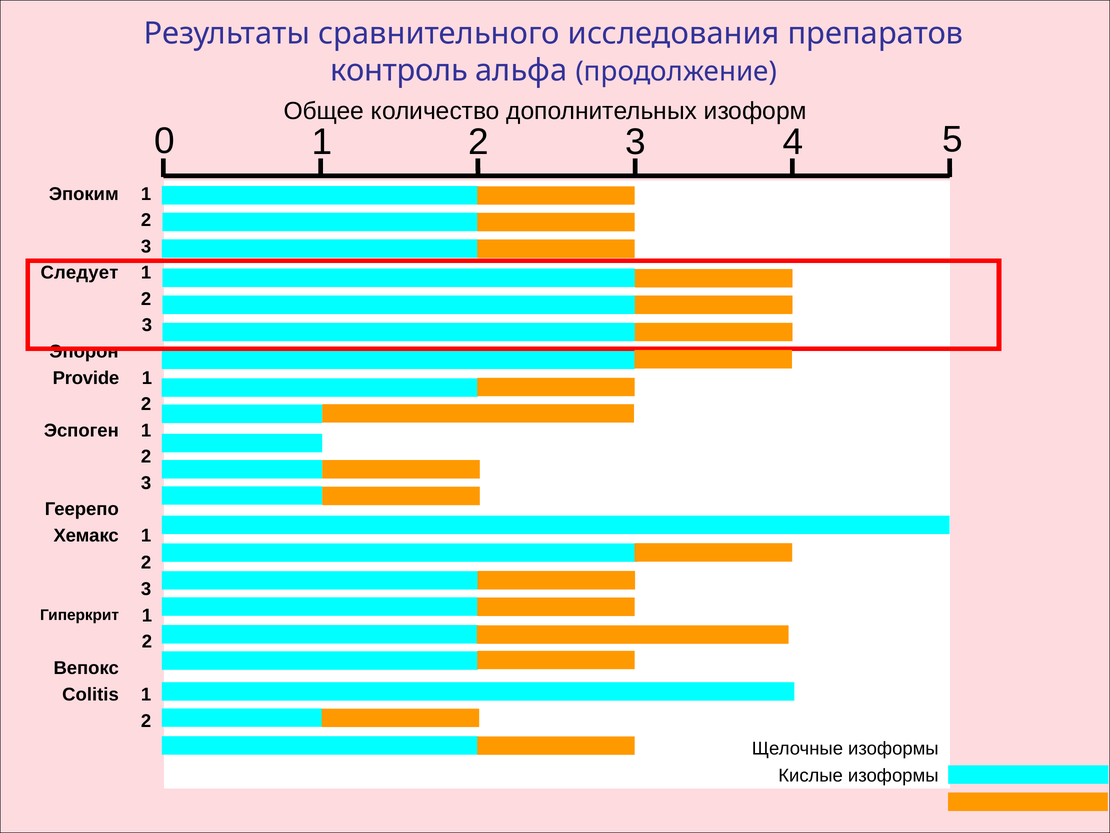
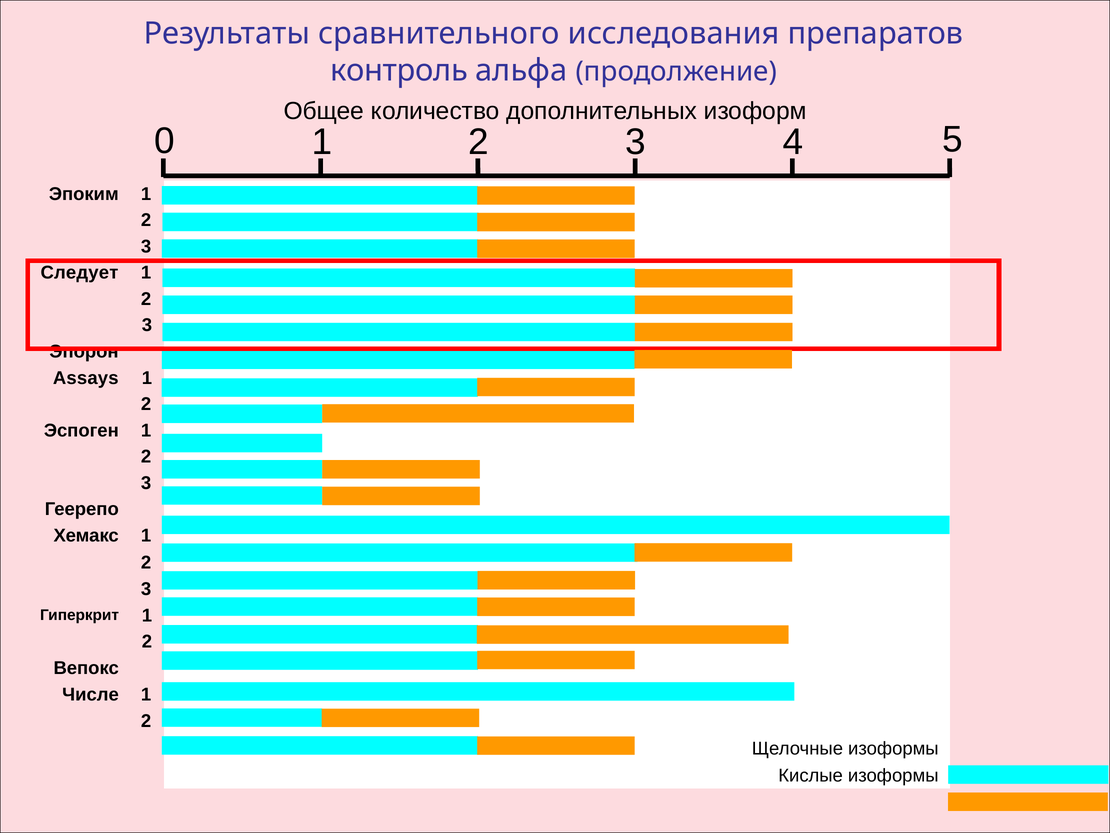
Provide: Provide -> Assays
Colitis: Colitis -> Числе
